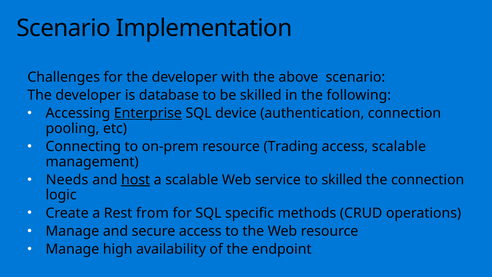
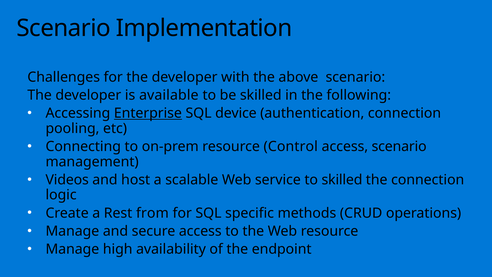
database: database -> available
Trading: Trading -> Control
access scalable: scalable -> scenario
Needs: Needs -> Videos
host underline: present -> none
